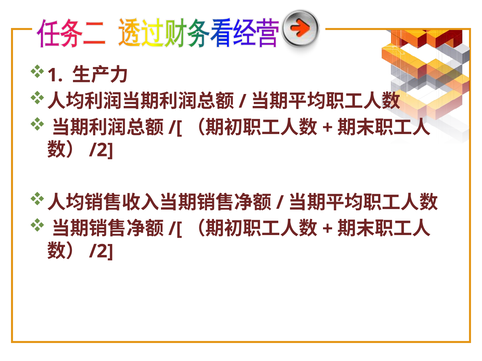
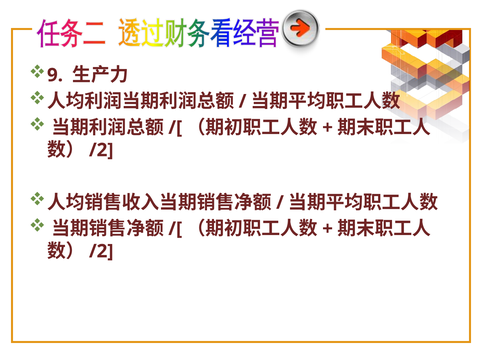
1: 1 -> 9
